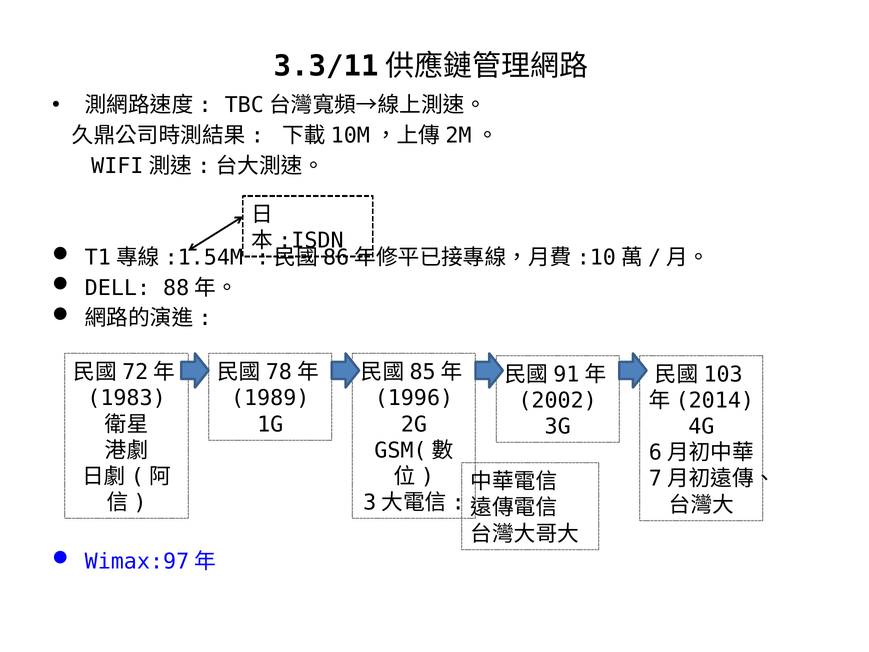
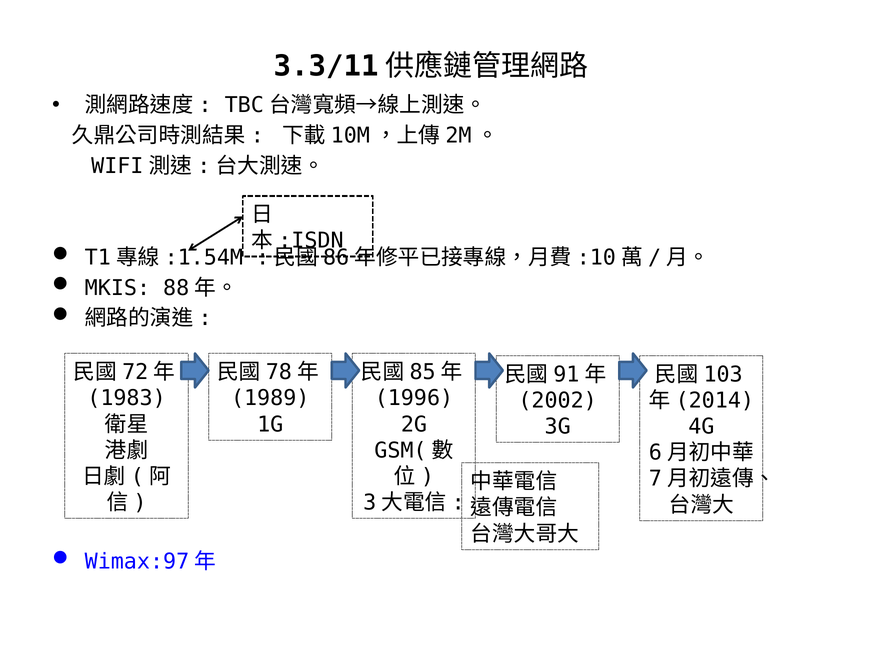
DELL: DELL -> MKIS
